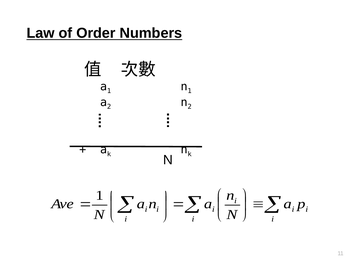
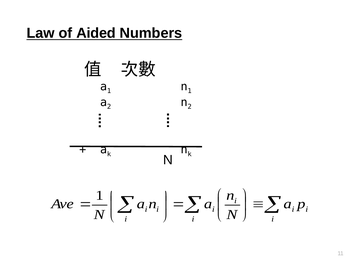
Order: Order -> Aided
